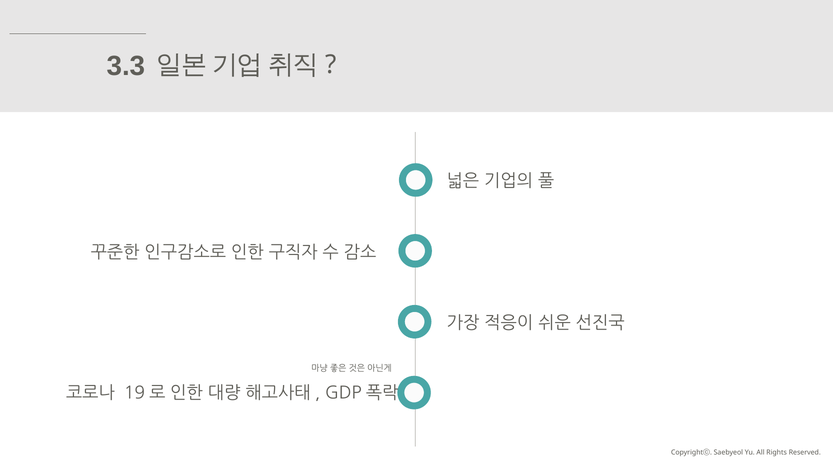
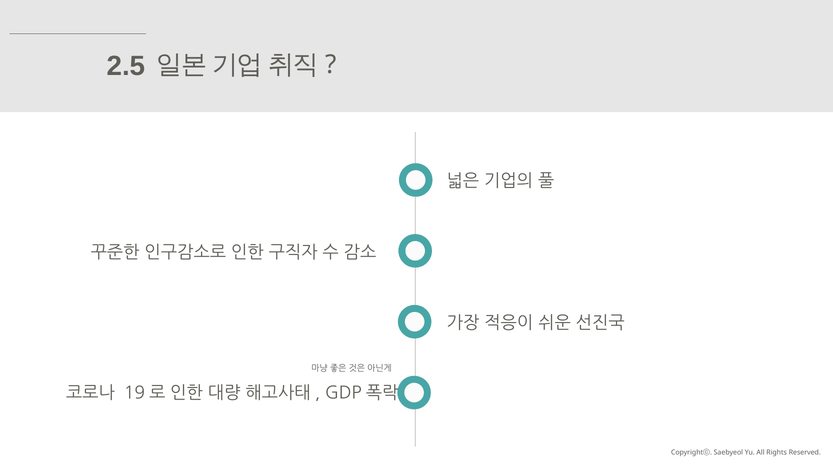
3.3: 3.3 -> 2.5
